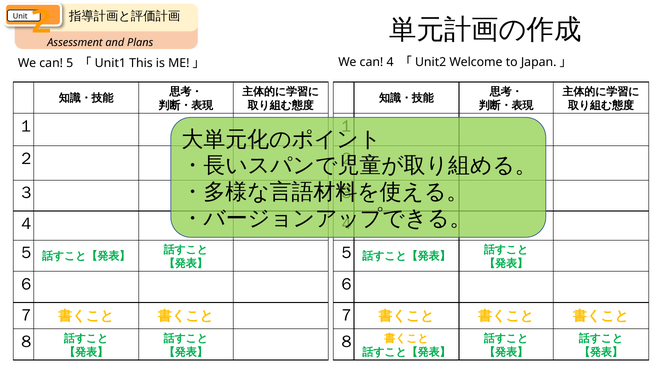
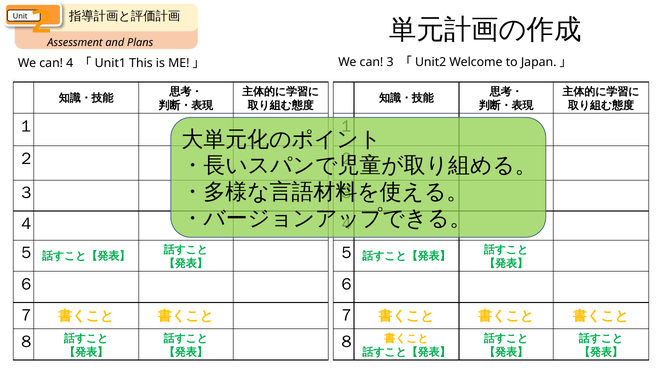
4: 4 -> 3
5: 5 -> 4
